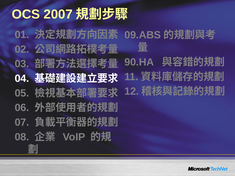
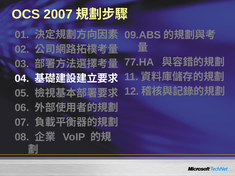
90.HA: 90.HA -> 77.HA
